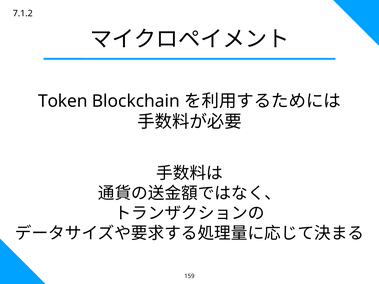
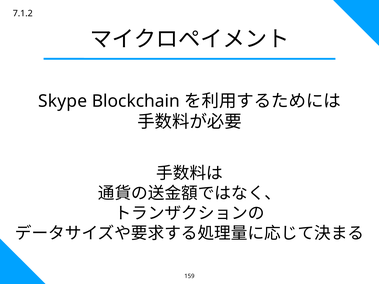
Token: Token -> Skype
